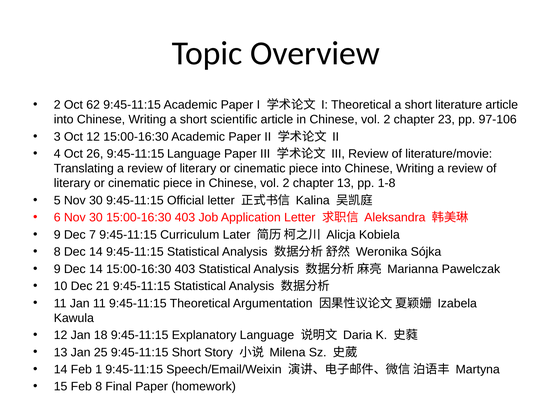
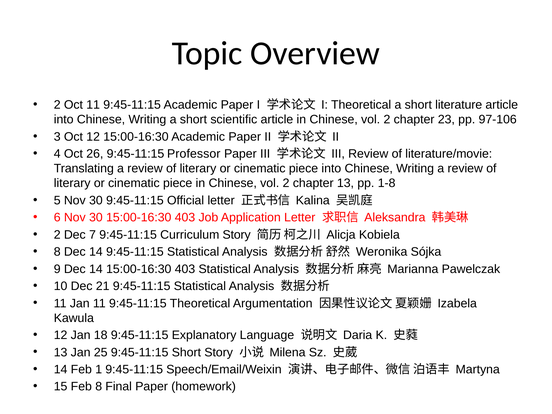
Oct 62: 62 -> 11
9:45-11:15 Language: Language -> Professor
9 at (57, 235): 9 -> 2
Curriculum Later: Later -> Story
